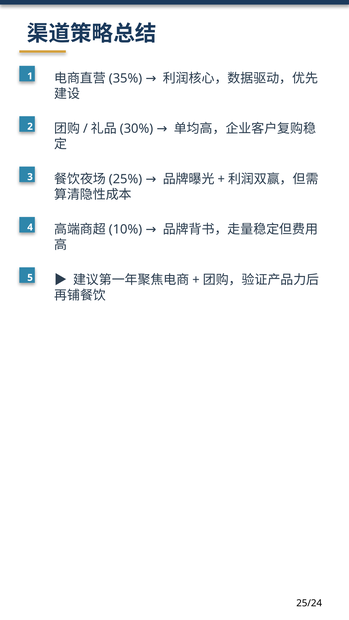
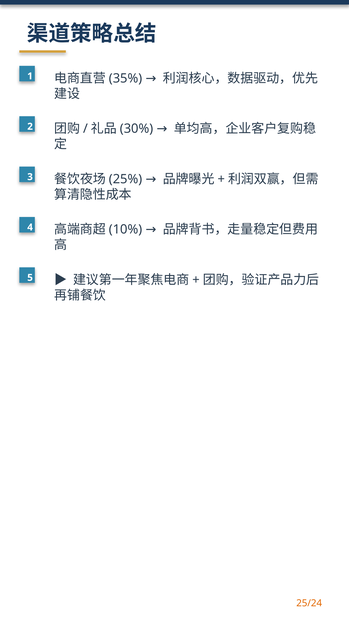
25/24 colour: black -> orange
